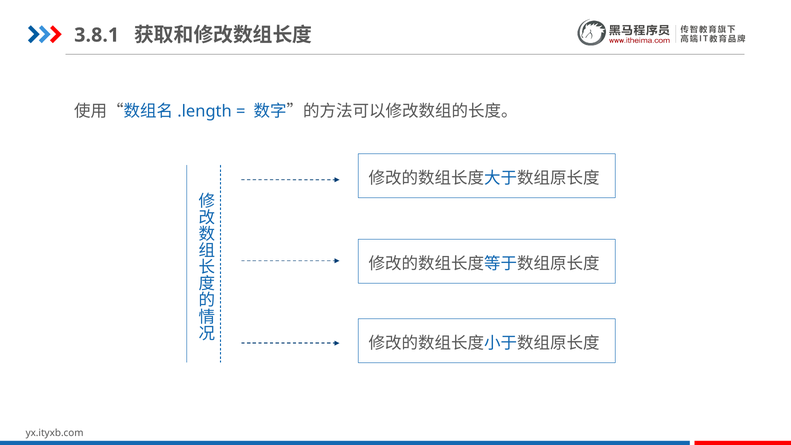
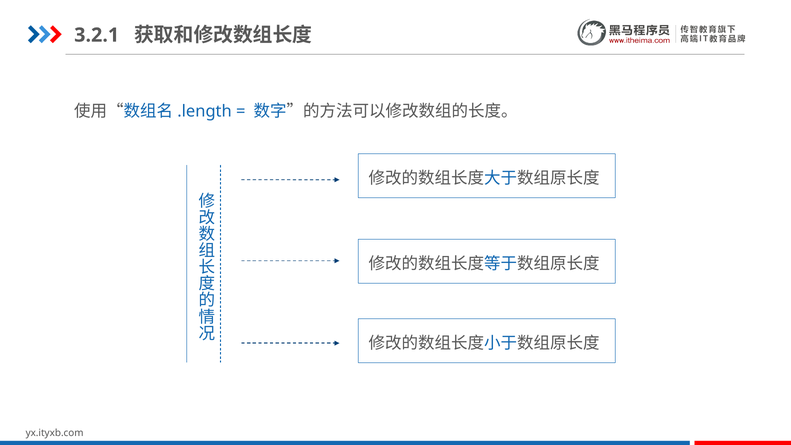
3.8.1: 3.8.1 -> 3.2.1
